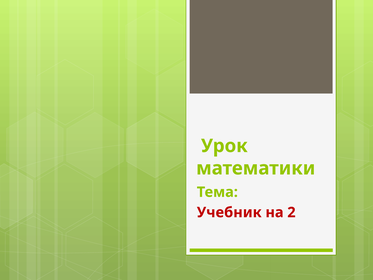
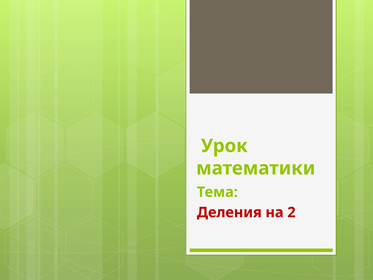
Учебник: Учебник -> Деления
